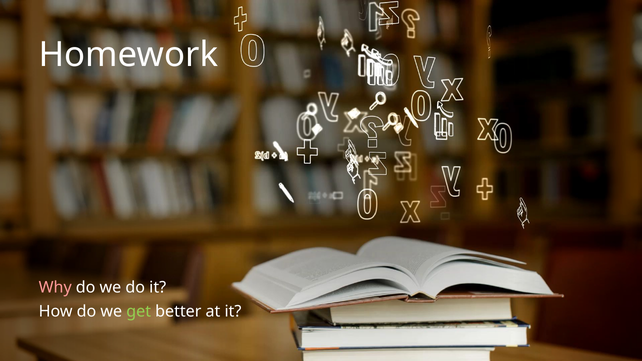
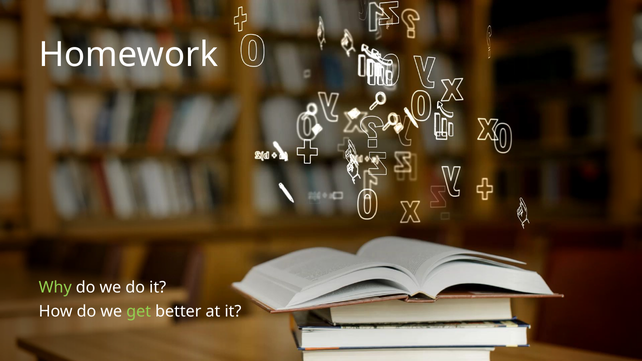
Why colour: pink -> light green
